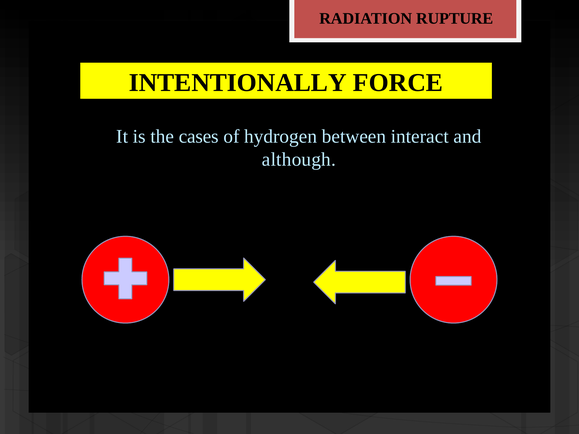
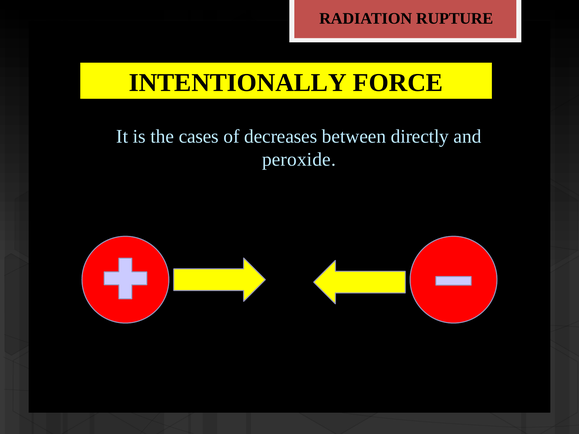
hydrogen: hydrogen -> decreases
interact: interact -> directly
although: although -> peroxide
